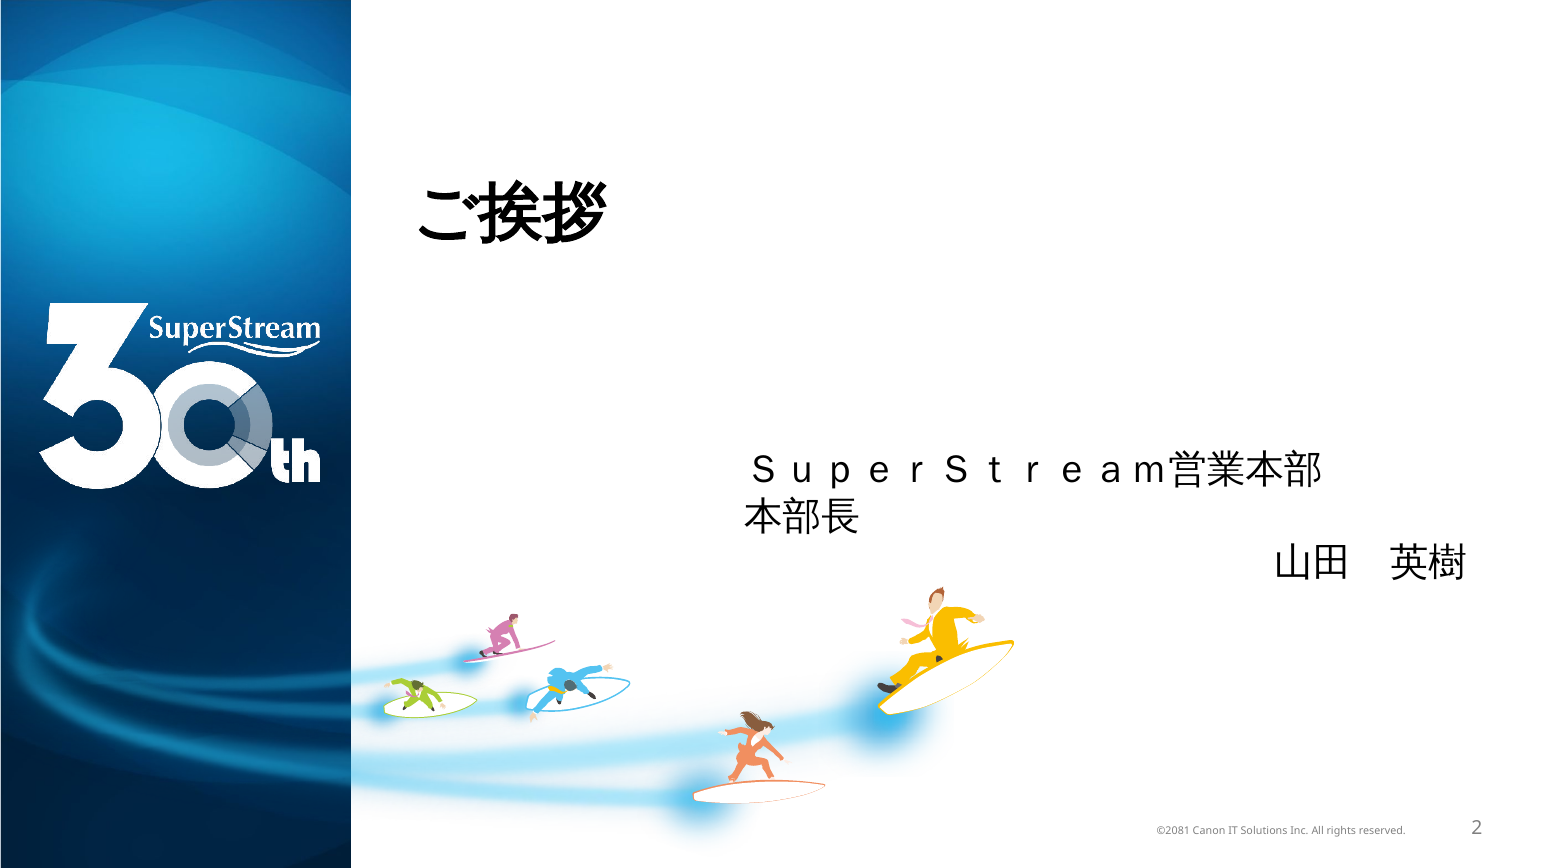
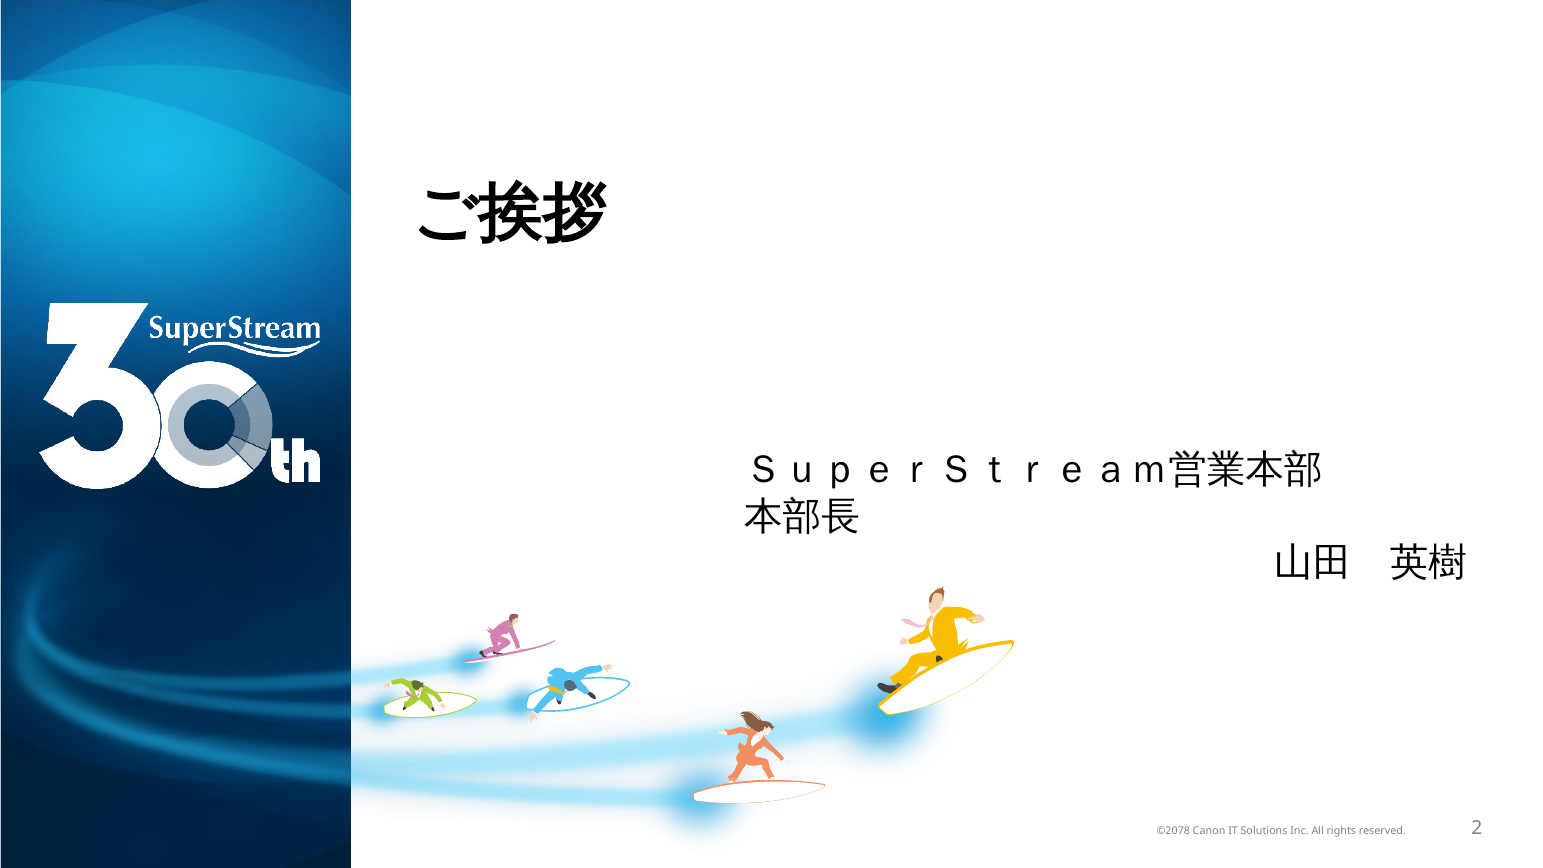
©2081: ©2081 -> ©2078
